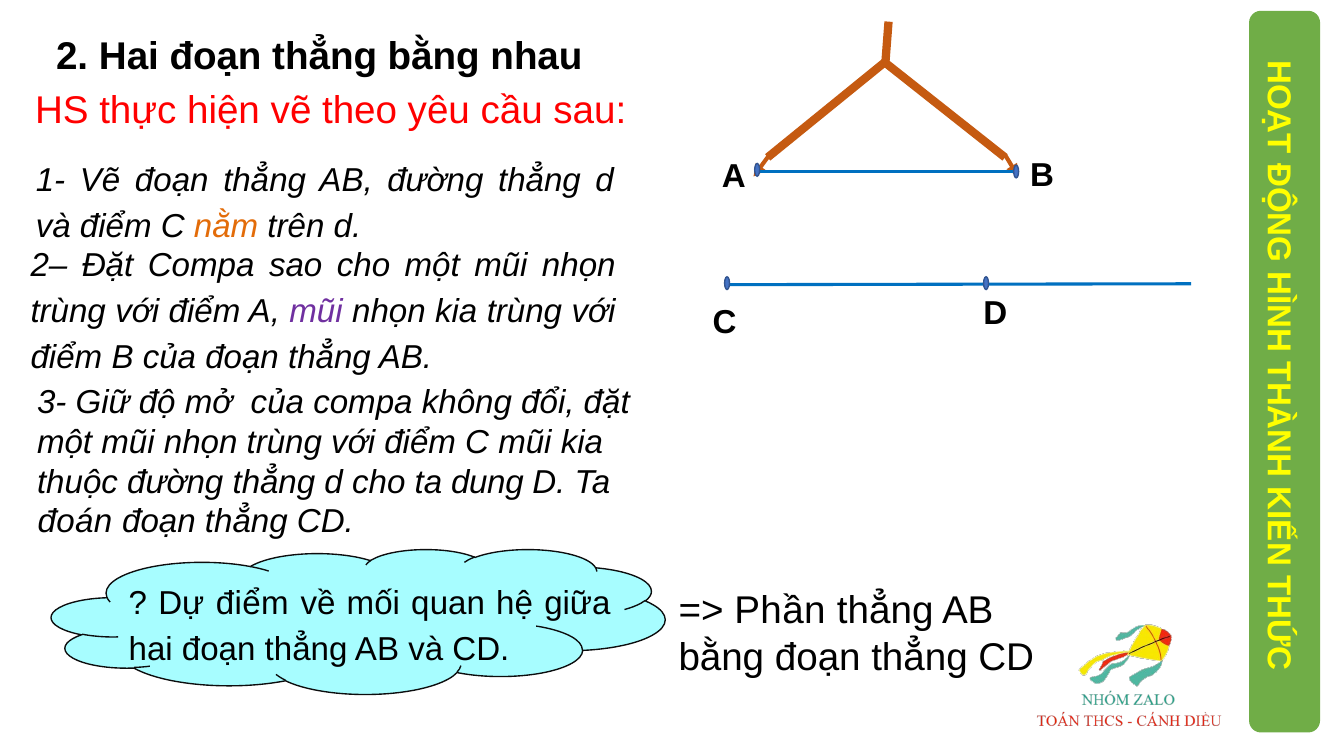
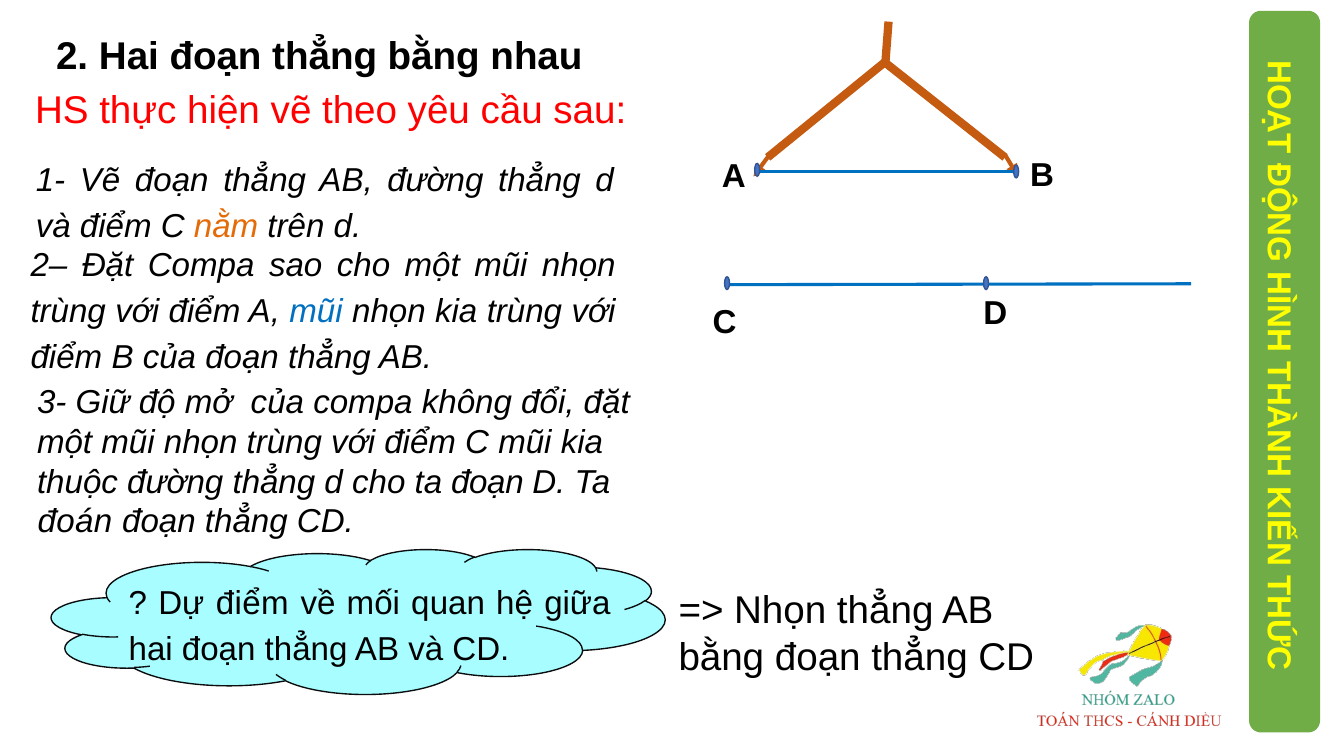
mũi at (316, 312) colour: purple -> blue
ta dung: dung -> đoạn
Phần at (780, 611): Phần -> Nhọn
